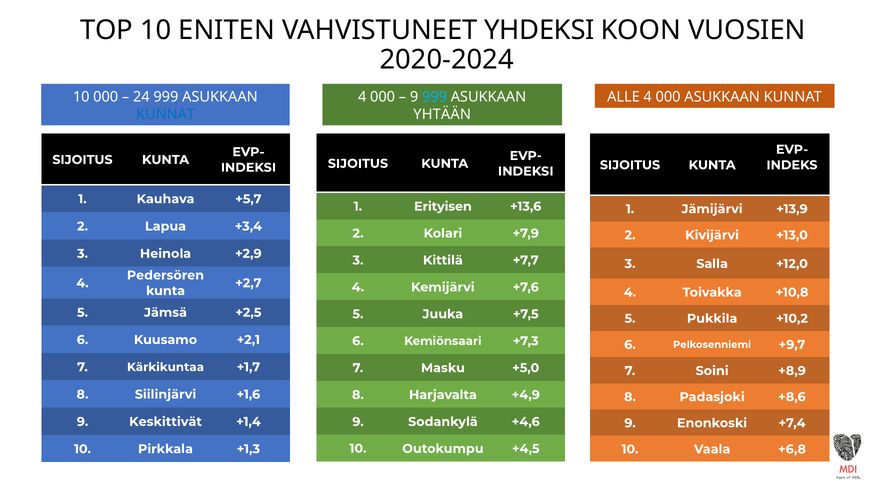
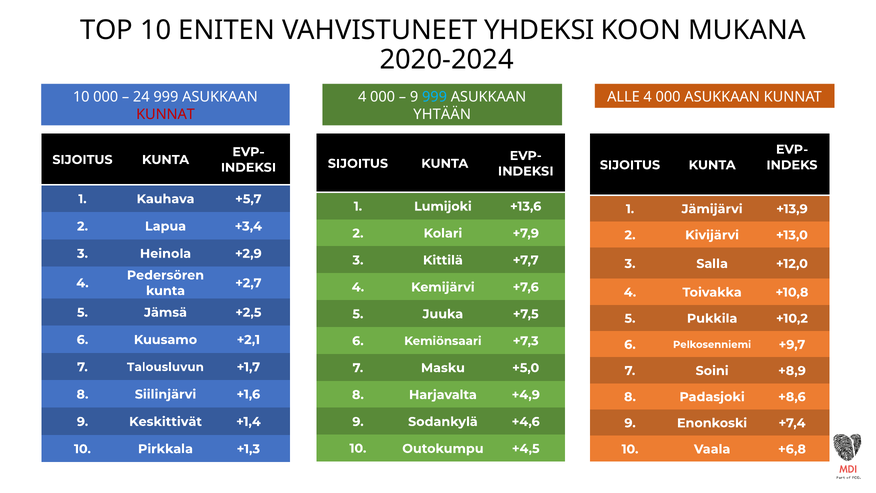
VUOSIEN: VUOSIEN -> MUKANA
KUNNAT at (166, 114) colour: blue -> red
Erityisen: Erityisen -> Lumijoki
Kärkikuntaa: Kärkikuntaa -> Talousluvun
